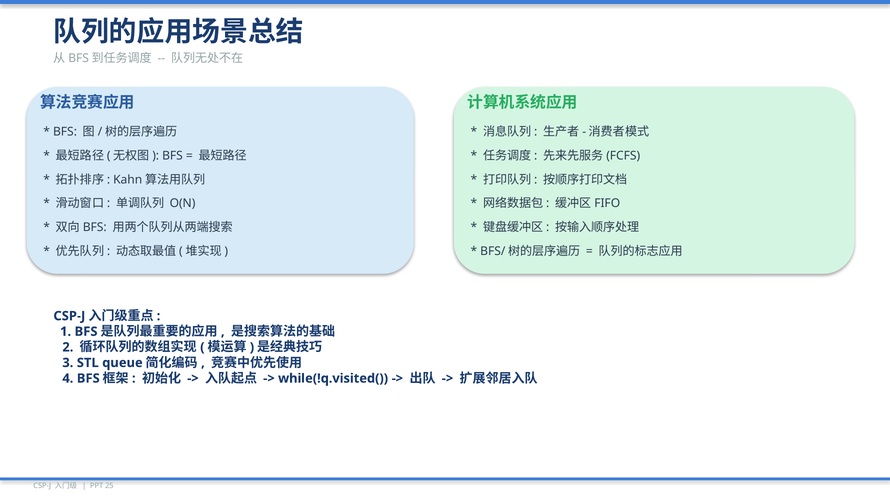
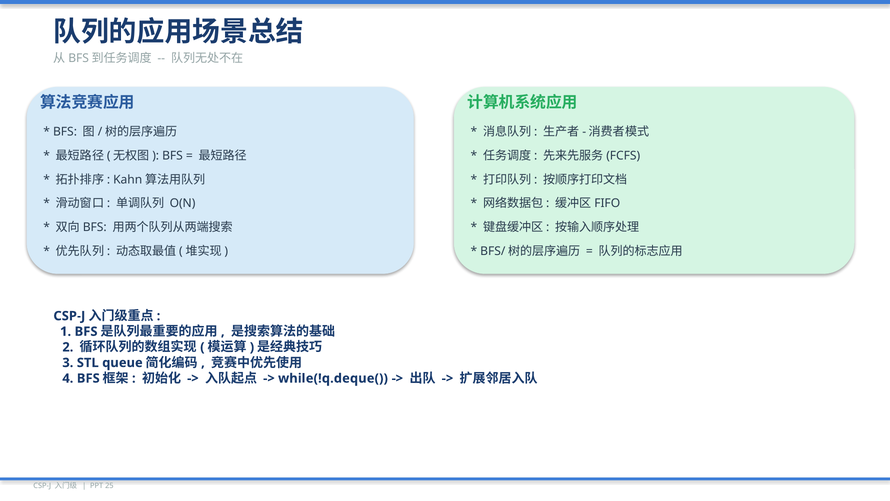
while(!q.visited(: while(!q.visited( -> while(!q.deque(
